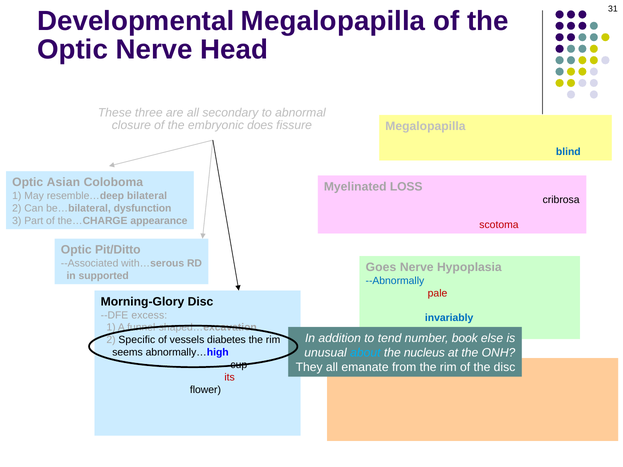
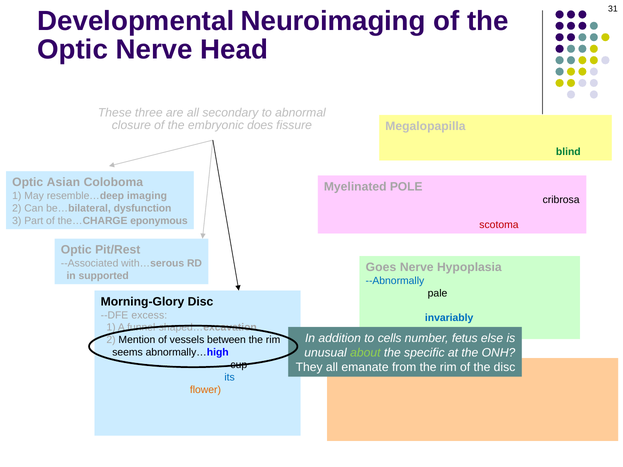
Developmental Megalopapilla: Megalopapilla -> Neuroimaging
blind colour: blue -> green
Myelinated LOSS: LOSS -> POLE
bilateral: bilateral -> imaging
appearance: appearance -> eponymous
Pit/Ditto: Pit/Ditto -> Pit/Rest
pale colour: red -> black
tend: tend -> cells
book: book -> fetus
Specific: Specific -> Mention
diabetes: diabetes -> between
about colour: light blue -> light green
nucleus: nucleus -> specific
its colour: red -> blue
flower colour: black -> orange
